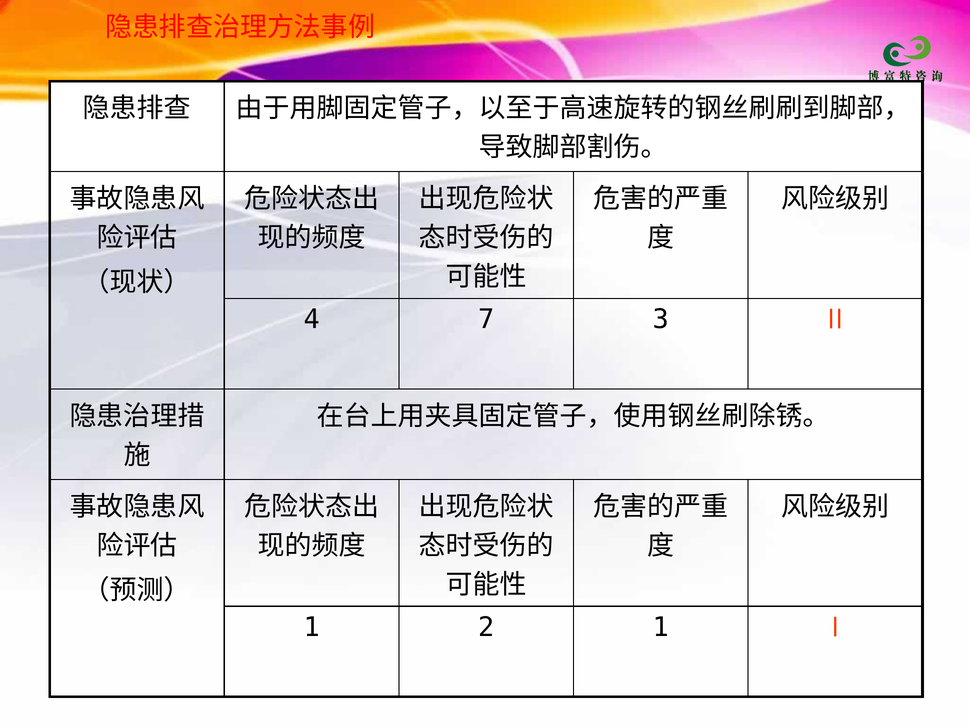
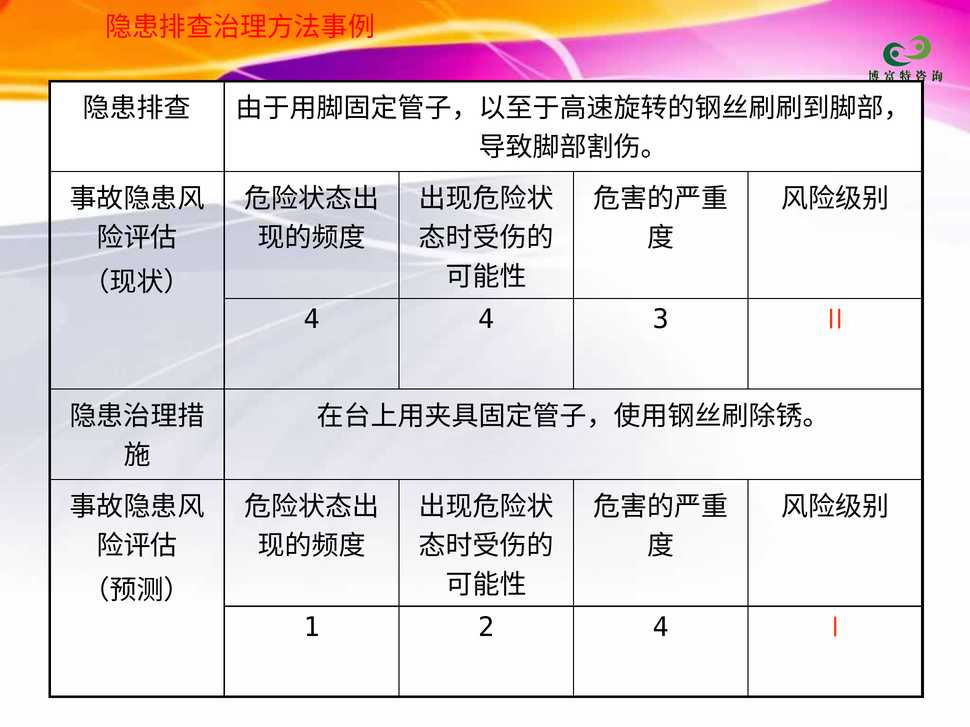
4 7: 7 -> 4
2 1: 1 -> 4
